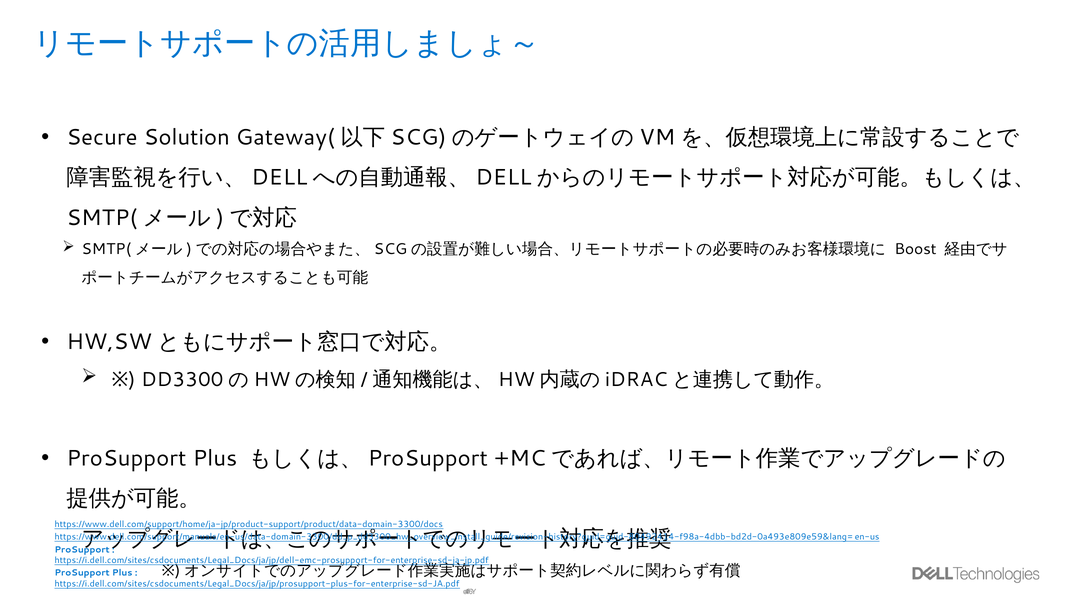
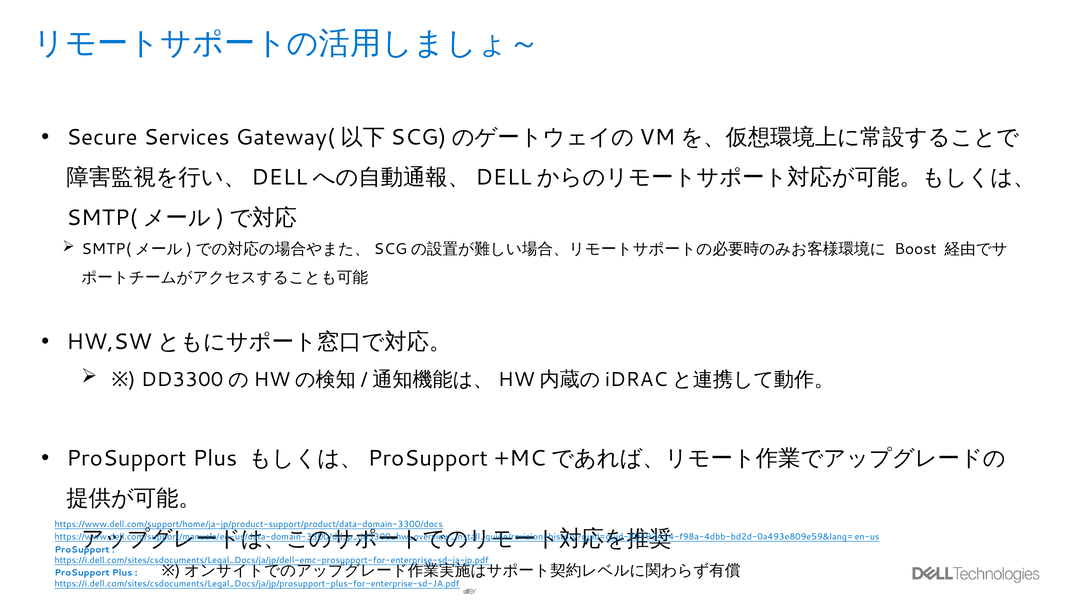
Solution: Solution -> Services
